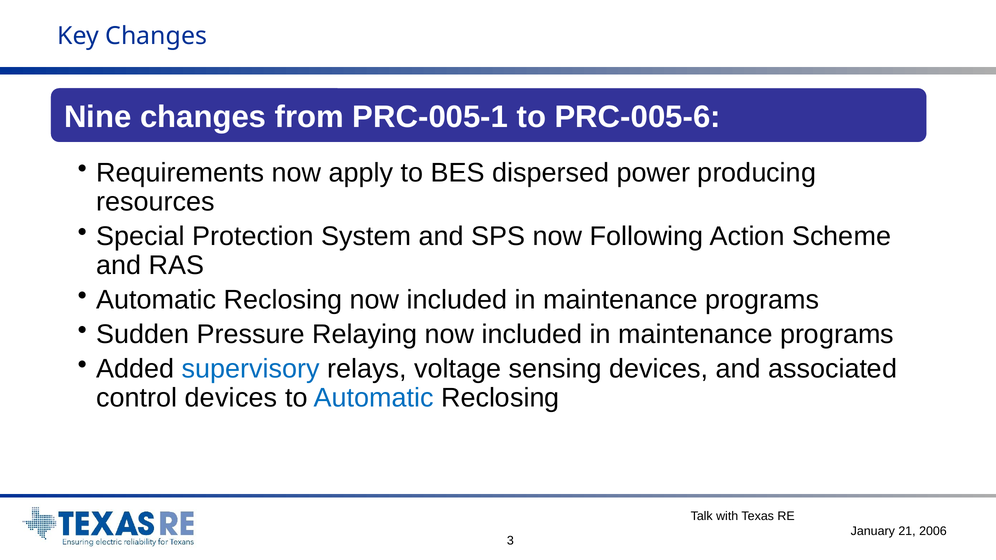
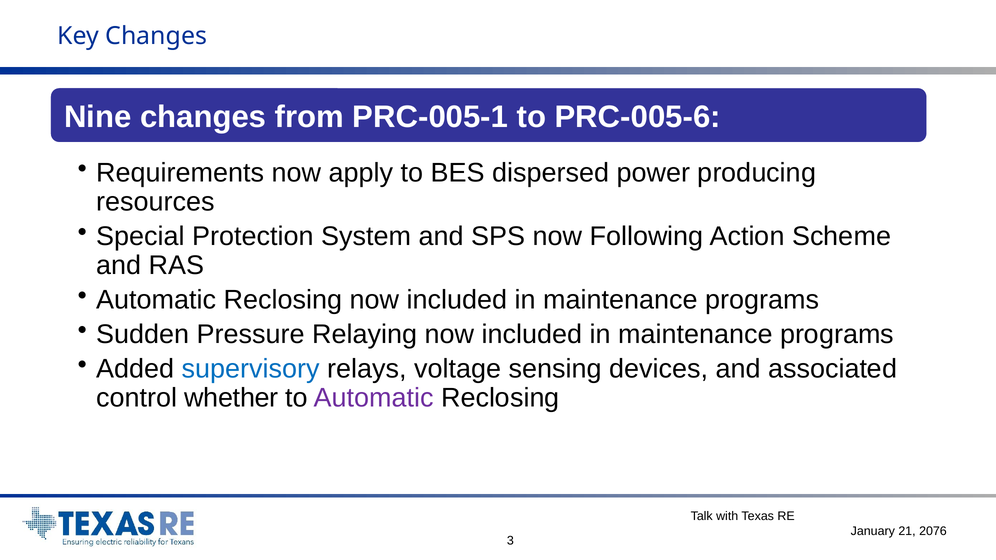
control devices: devices -> whether
Automatic at (374, 398) colour: blue -> purple
2006: 2006 -> 2076
